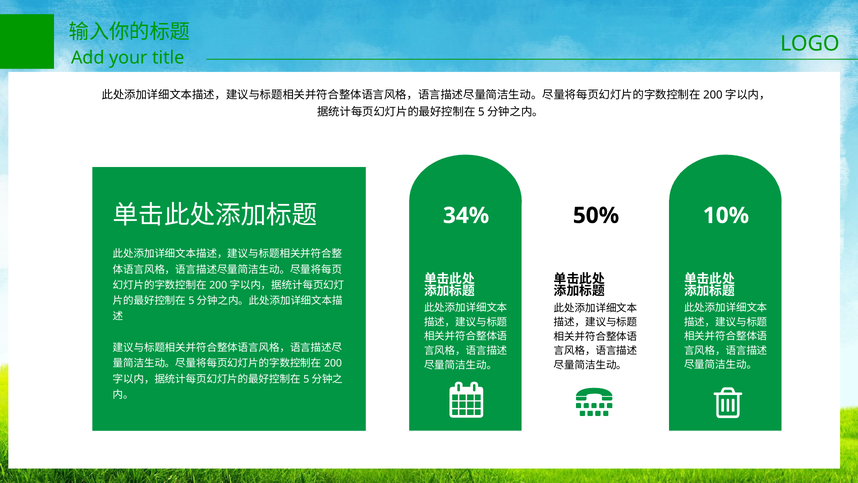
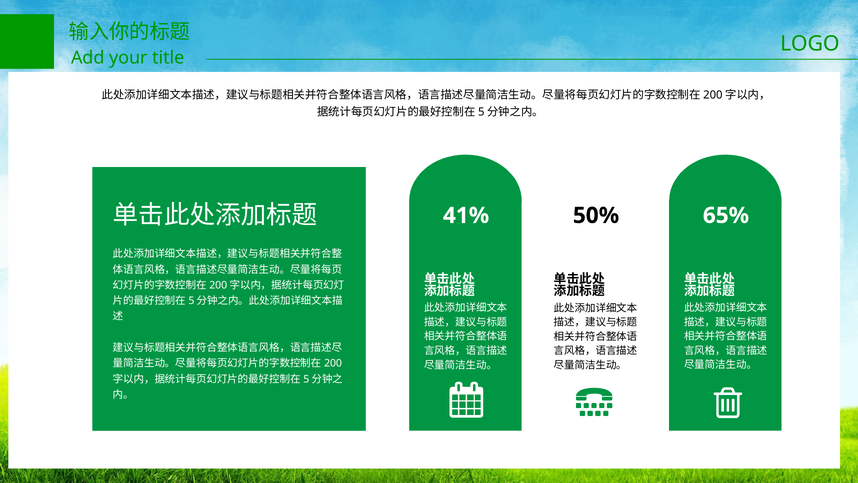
10%: 10% -> 65%
34%: 34% -> 41%
